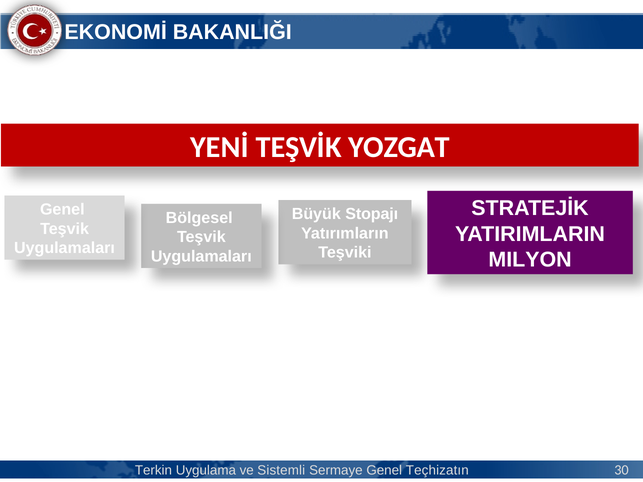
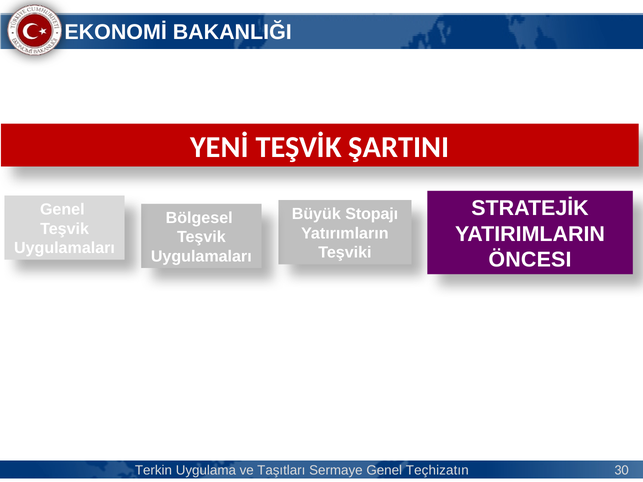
YOZGAT: YOZGAT -> ŞARTINI
MILYON: MILYON -> ÖNCESI
Sistemli: Sistemli -> Taşıtları
